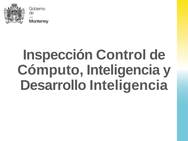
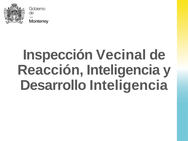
Control: Control -> Vecinal
Cómputo: Cómputo -> Reacción
